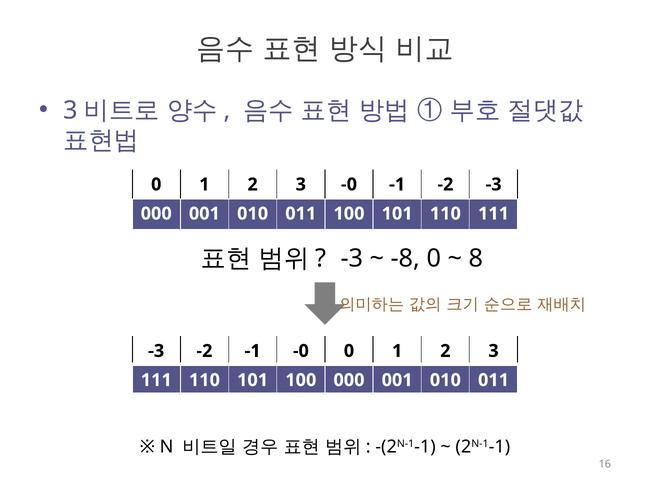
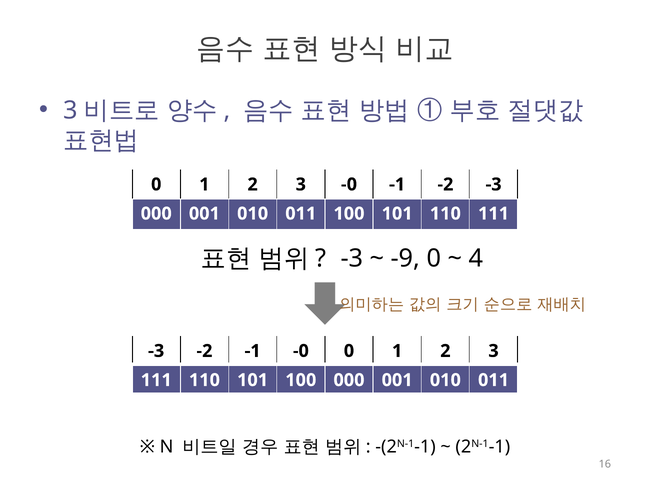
-8: -8 -> -9
8: 8 -> 4
